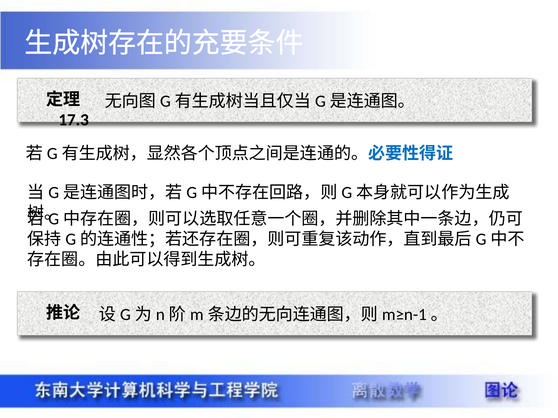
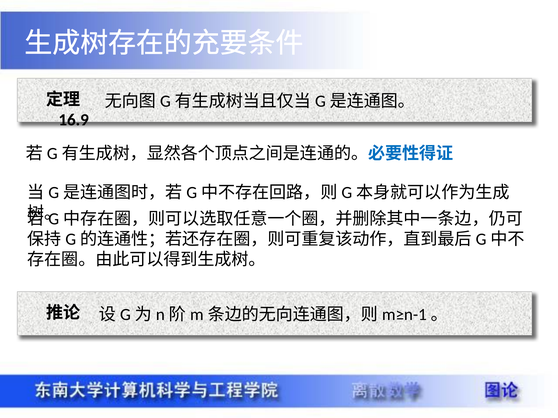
17.3: 17.3 -> 16.9
